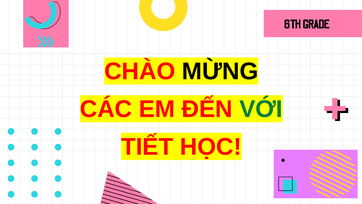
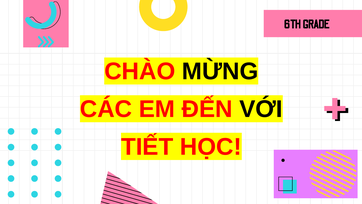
VỚI colour: green -> black
